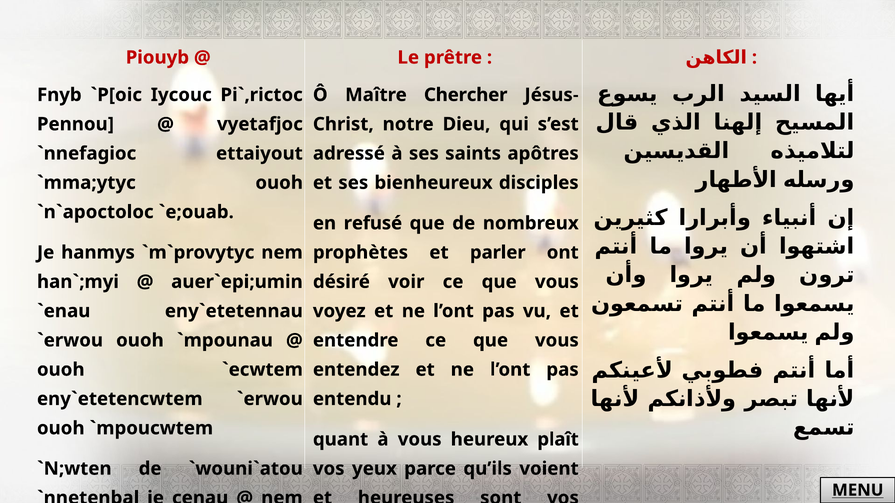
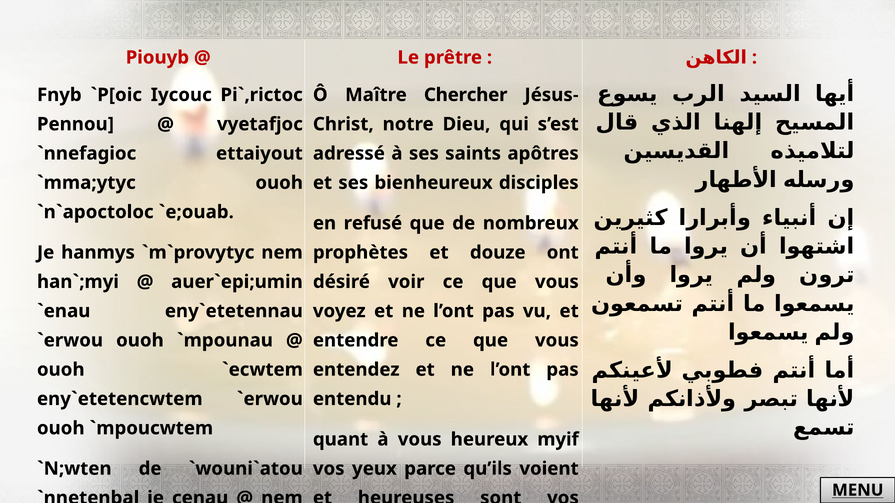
parler: parler -> douze
plaît: plaît -> myif
